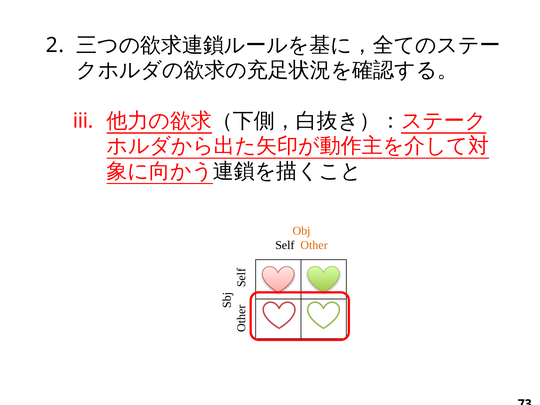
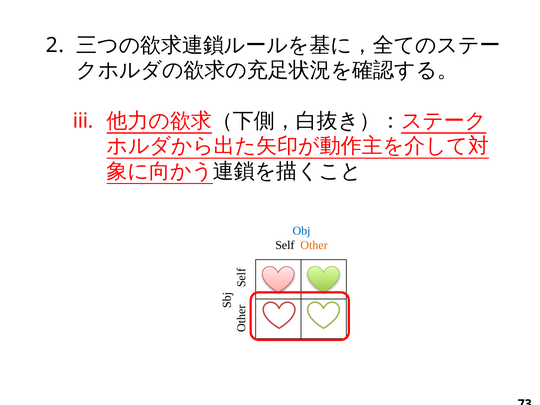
Obj colour: orange -> blue
